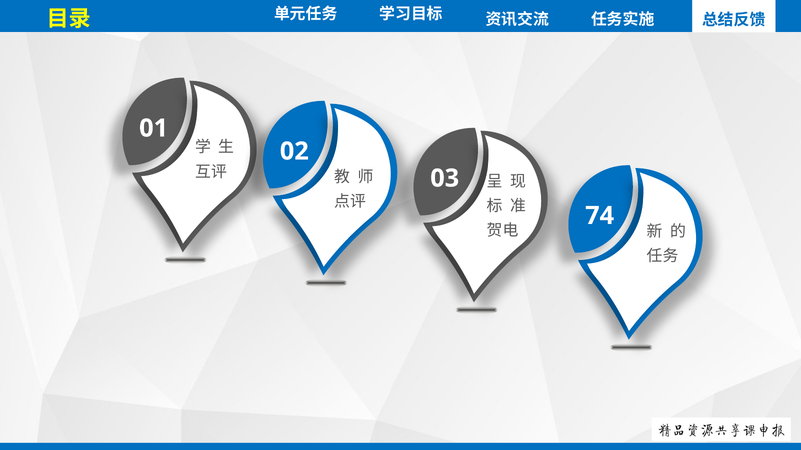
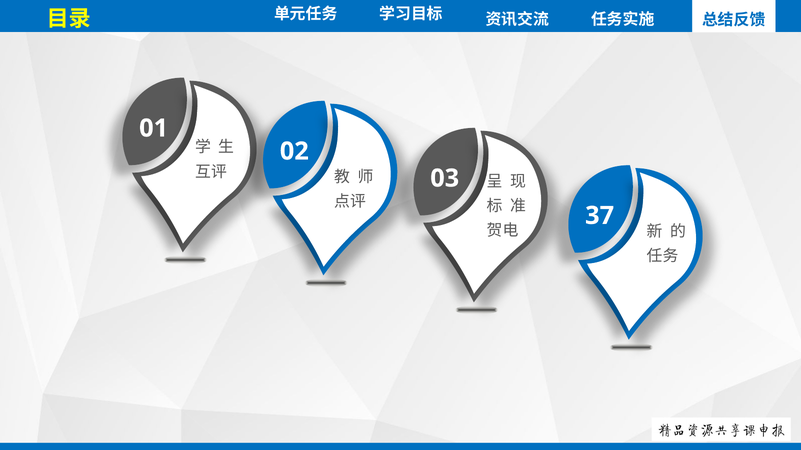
74: 74 -> 37
